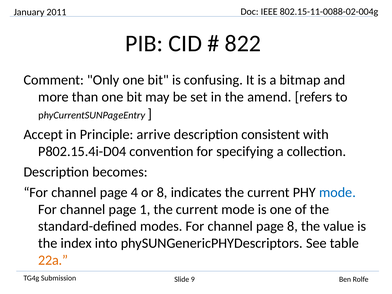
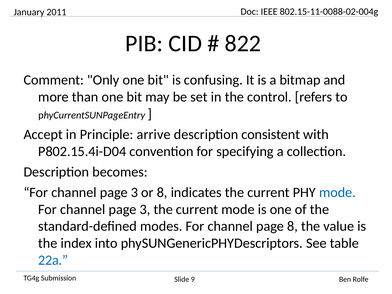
amend: amend -> control
4 at (134, 192): 4 -> 3
1 at (145, 209): 1 -> 3
22a colour: orange -> blue
